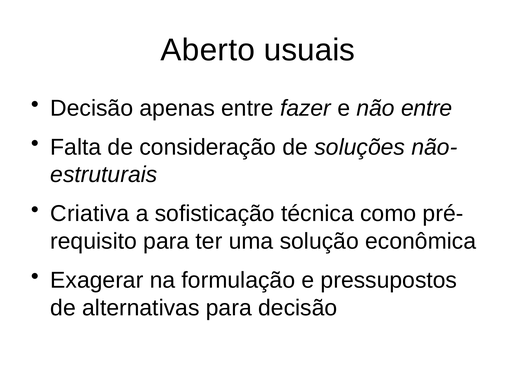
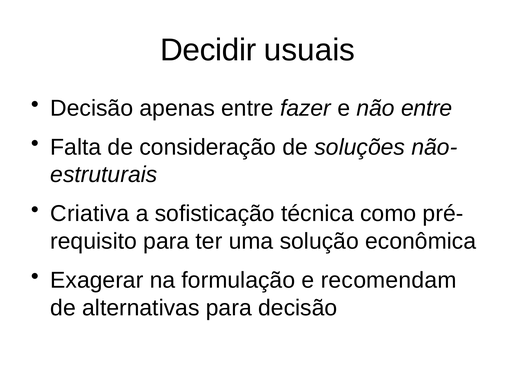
Aberto: Aberto -> Decidir
pressupostos: pressupostos -> recomendam
